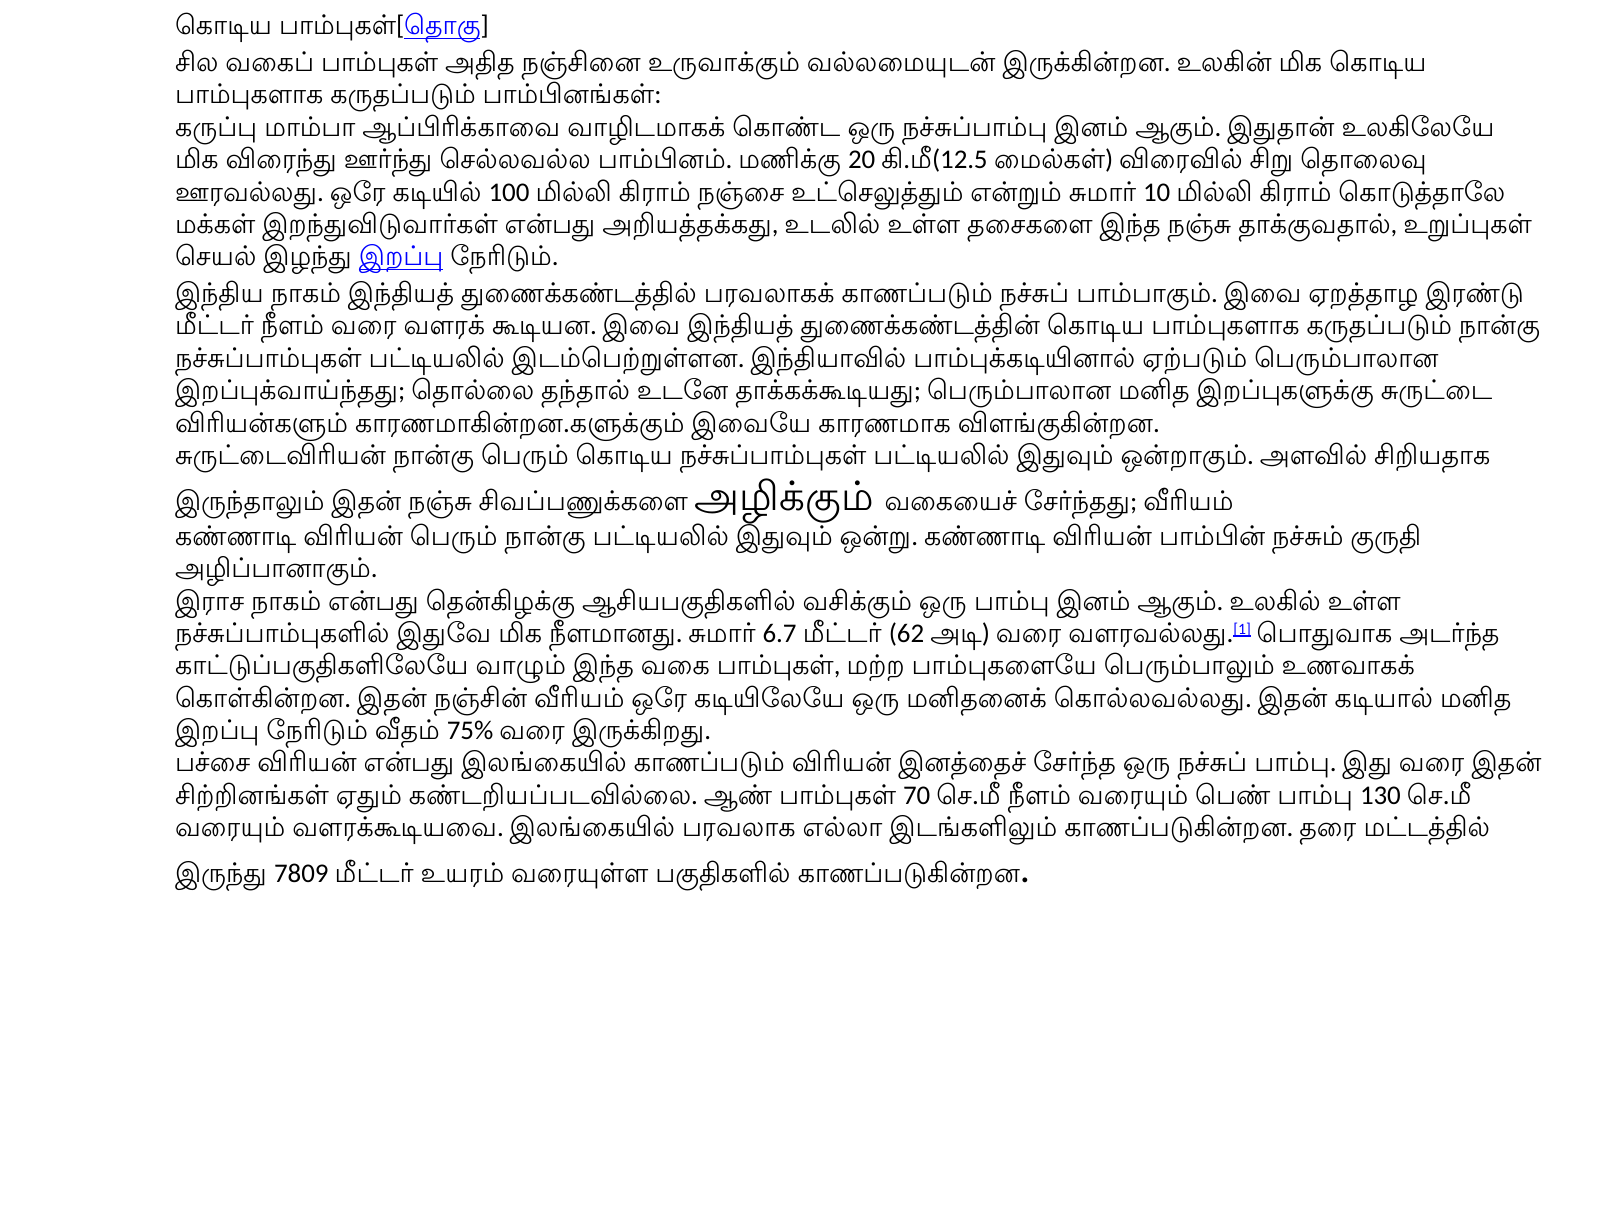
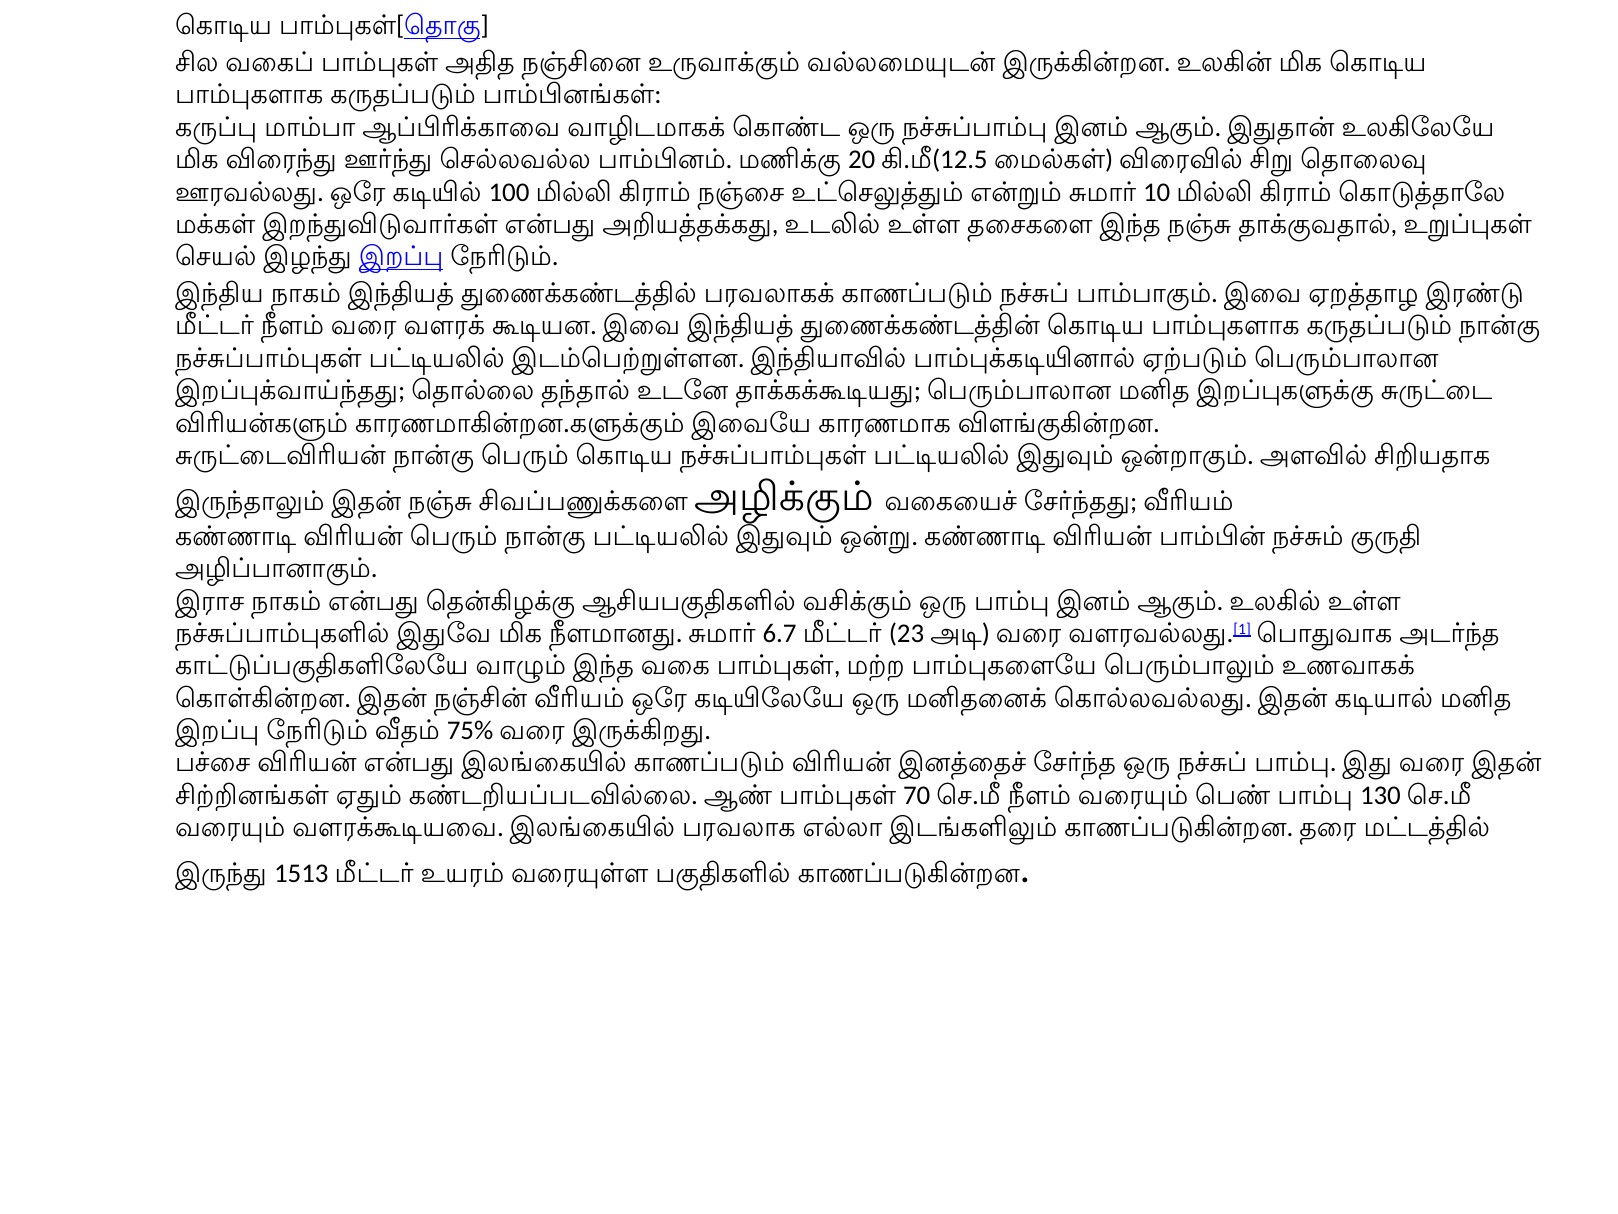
62: 62 -> 23
7809: 7809 -> 1513
